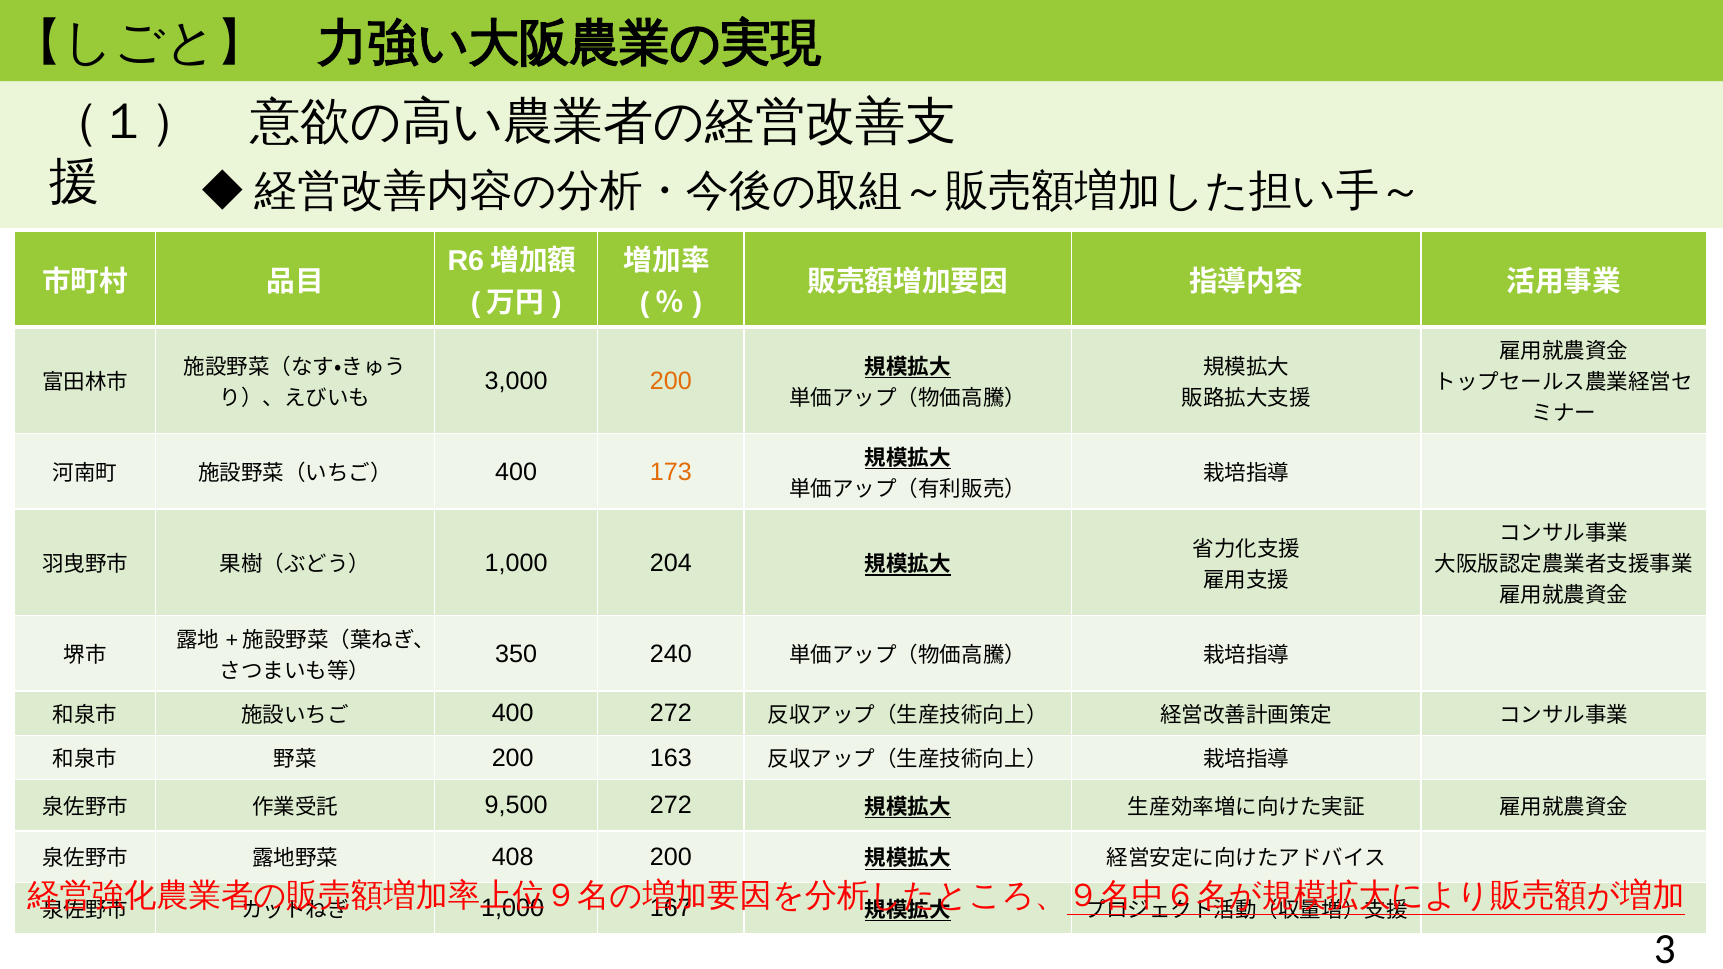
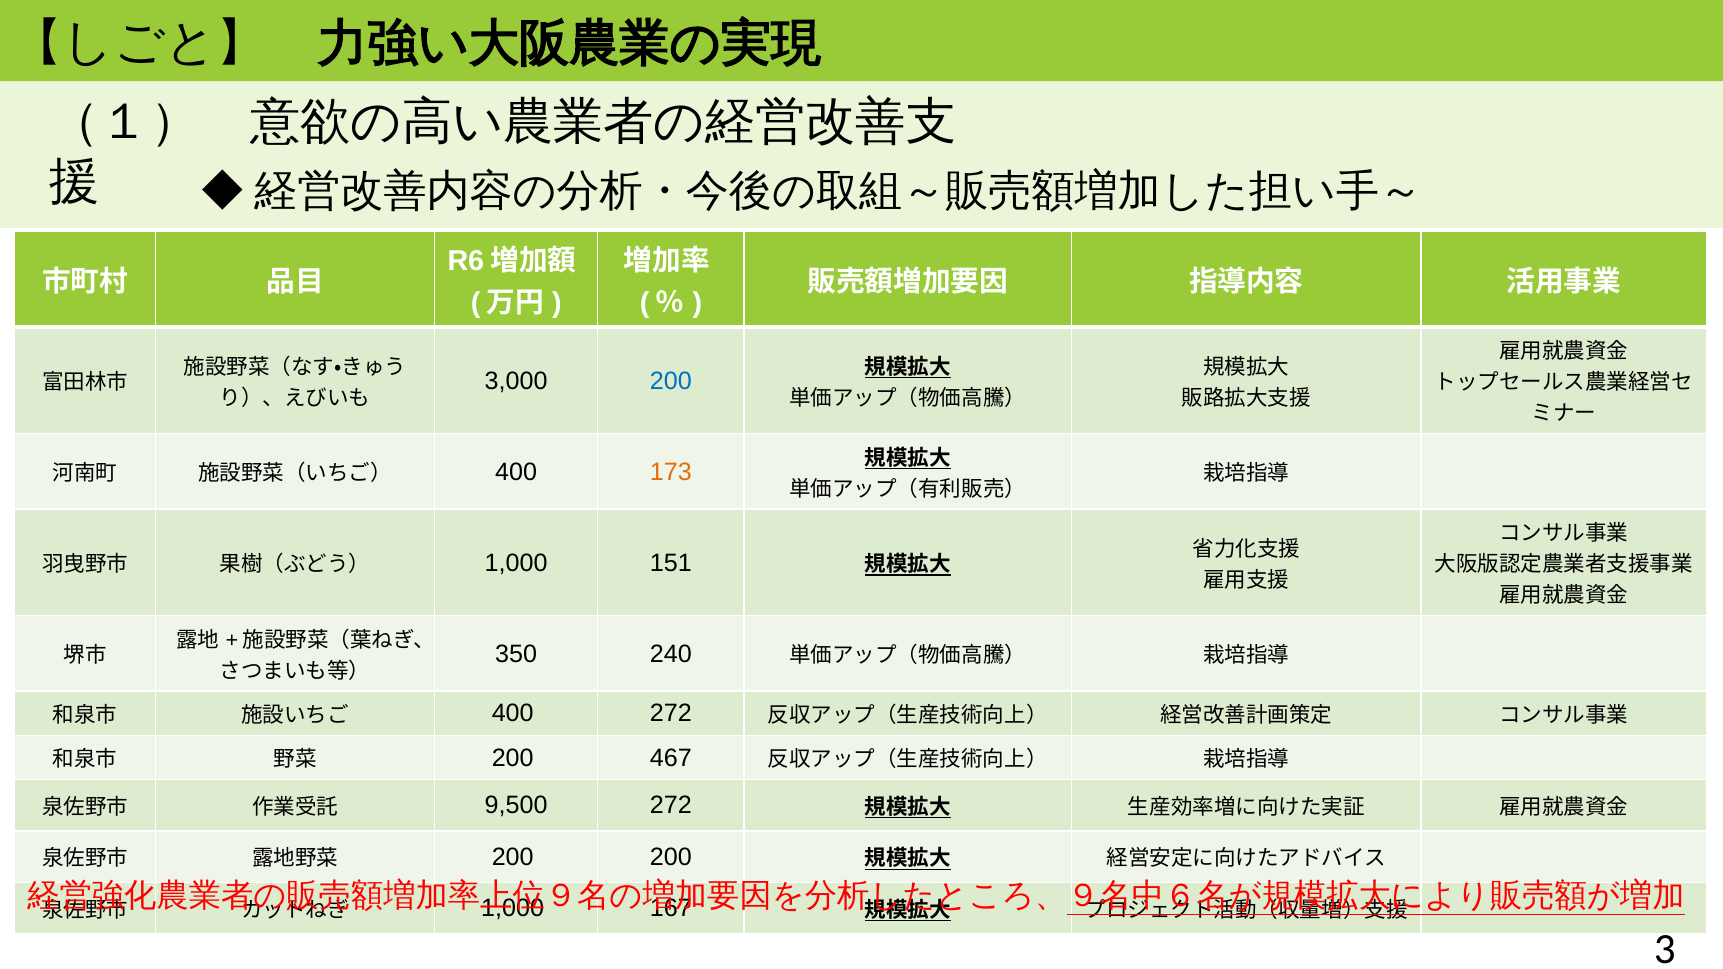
200 at (671, 381) colour: orange -> blue
204: 204 -> 151
163: 163 -> 467
408 at (513, 857): 408 -> 200
